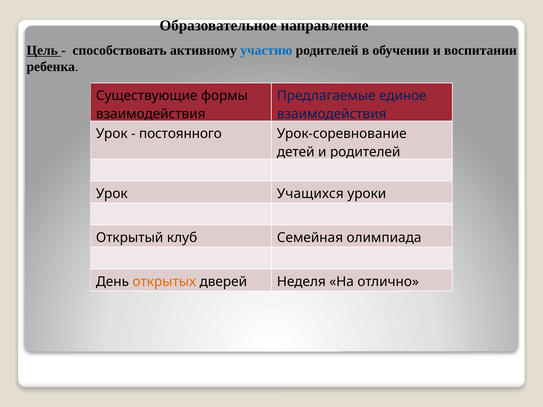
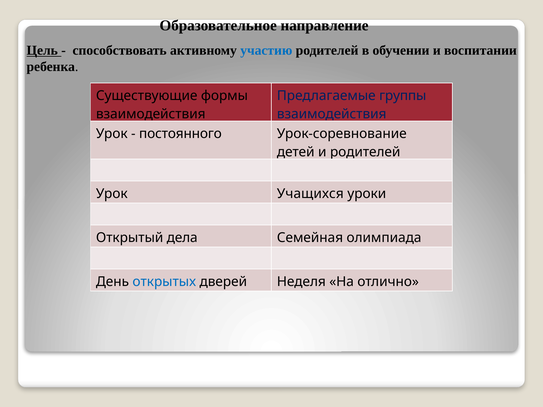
единое: единое -> группы
клуб: клуб -> дела
открытых colour: orange -> blue
